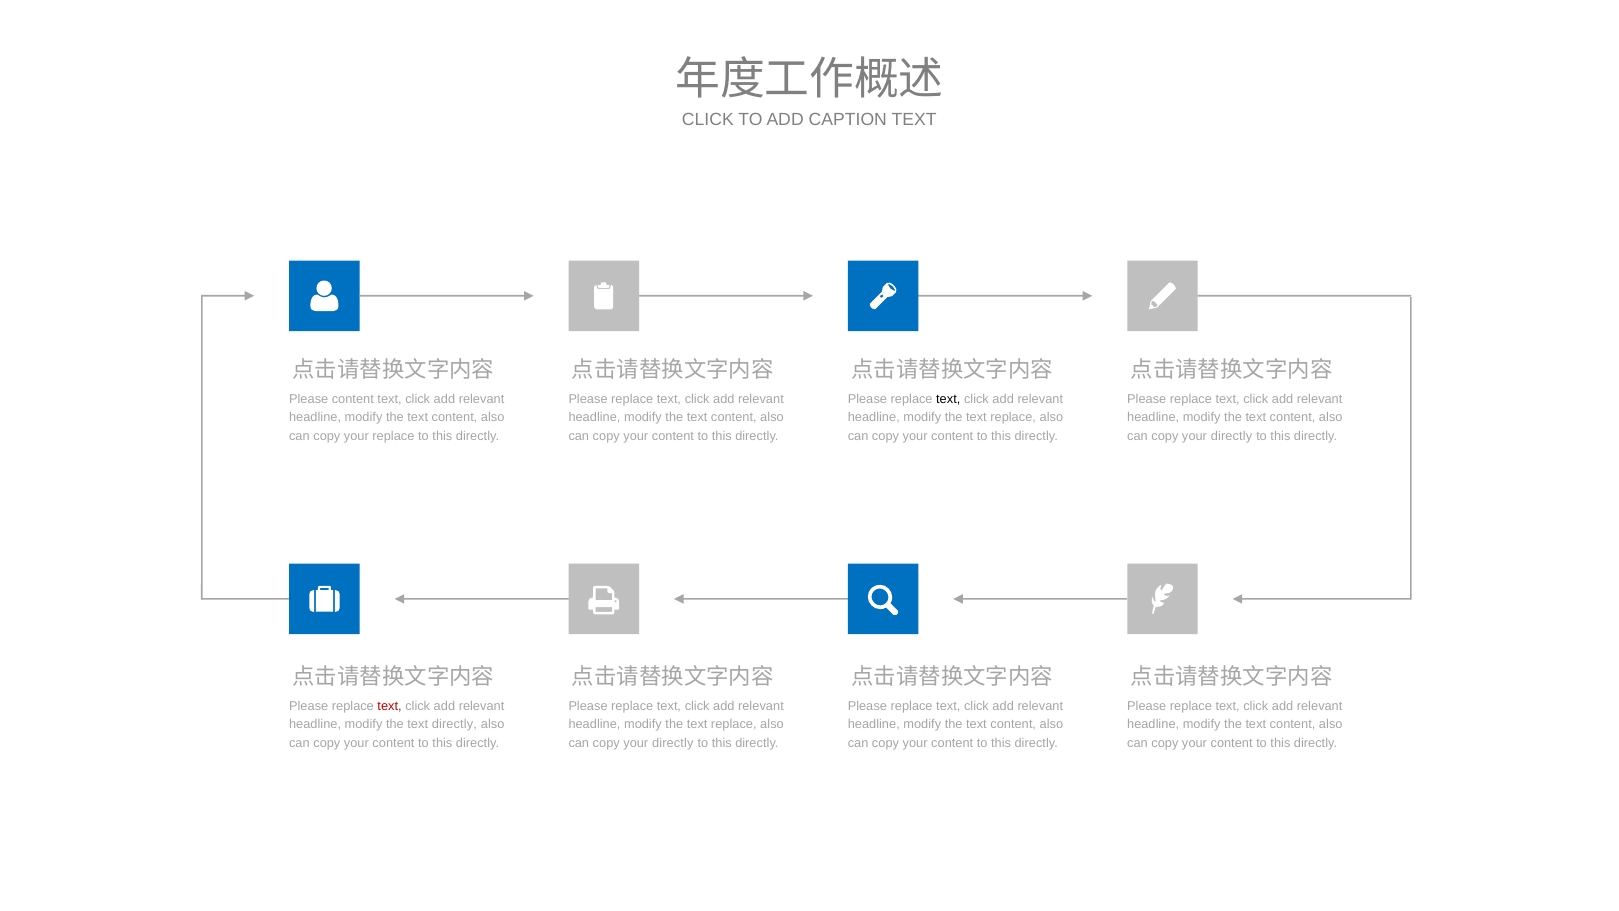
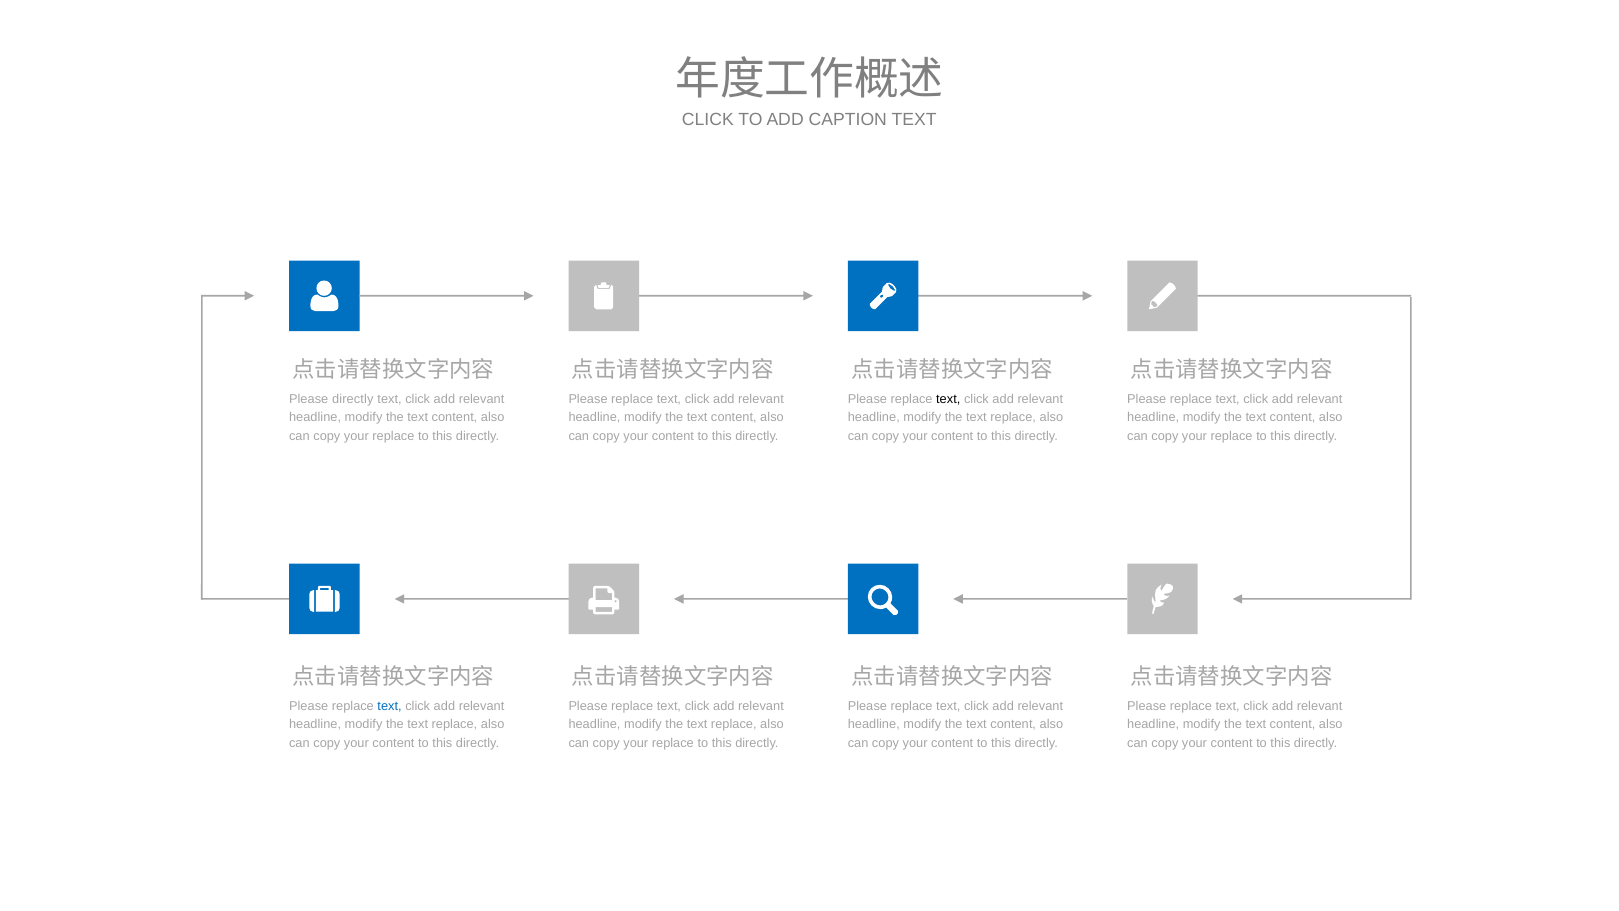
Please content: content -> directly
directly at (1231, 436): directly -> replace
text at (390, 706) colour: red -> blue
directly at (454, 724): directly -> replace
directly at (673, 743): directly -> replace
